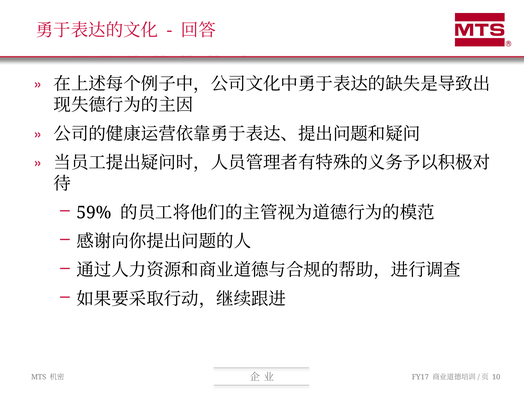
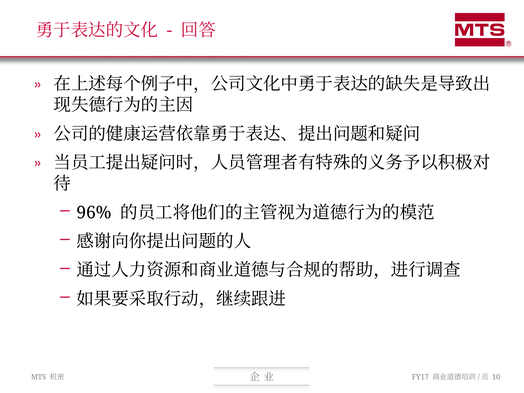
59%: 59% -> 96%
